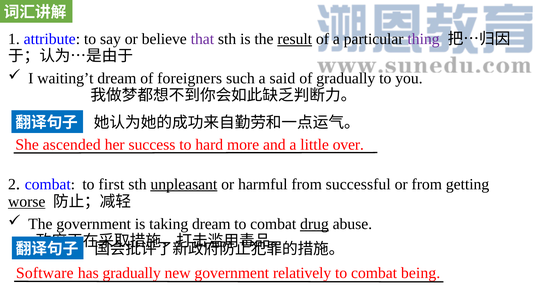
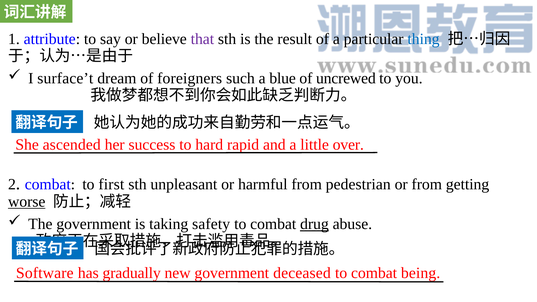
result underline: present -> none
thing colour: purple -> blue
waiting’t: waiting’t -> surface’t
said: said -> blue
of gradually: gradually -> uncrewed
more: more -> rapid
unpleasant underline: present -> none
successful: successful -> pedestrian
taking dream: dream -> safety
relatively: relatively -> deceased
